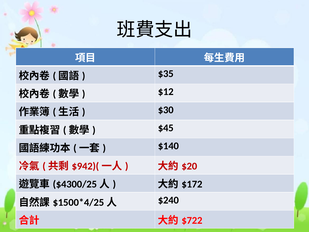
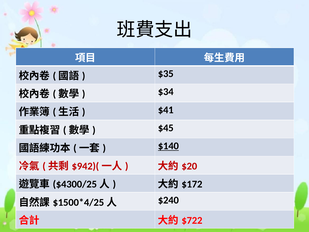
$12: $12 -> $34
$30: $30 -> $41
$140 underline: none -> present
